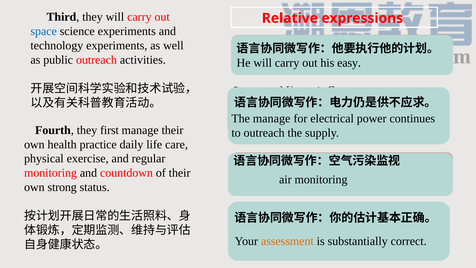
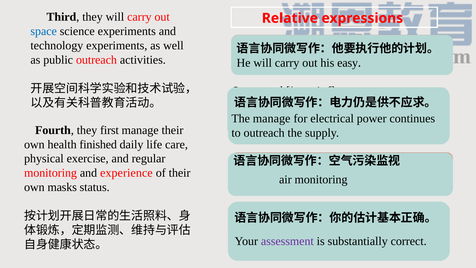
practice: practice -> finished
countdown: countdown -> experience
strong: strong -> masks
assessment at (287, 241) colour: orange -> purple
